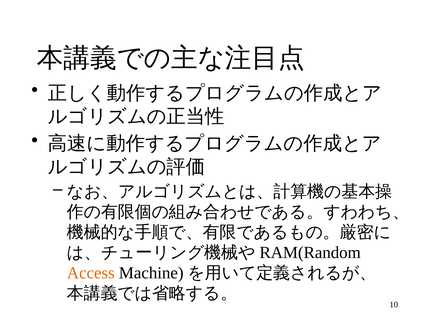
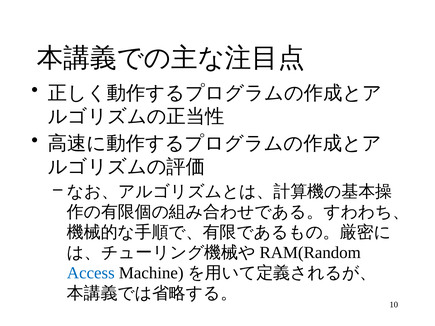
Access colour: orange -> blue
